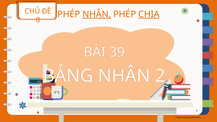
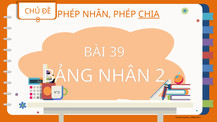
NHÂN at (97, 14) underline: present -> none
